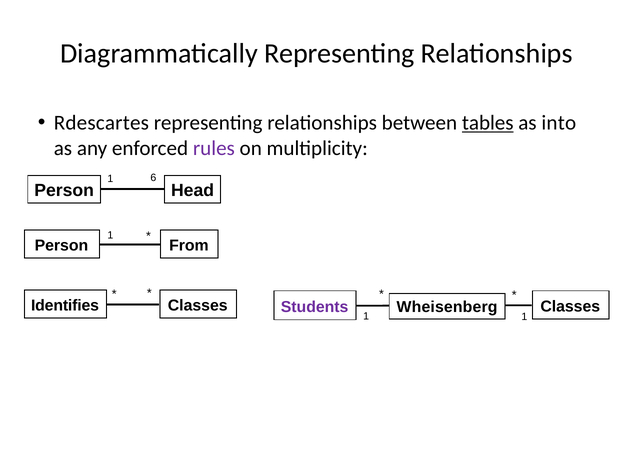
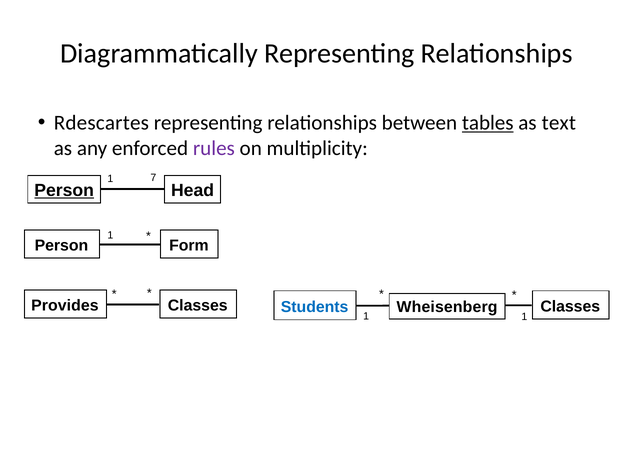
into: into -> text
6: 6 -> 7
Person at (64, 190) underline: none -> present
From: From -> Form
Identifies: Identifies -> Provides
Students colour: purple -> blue
